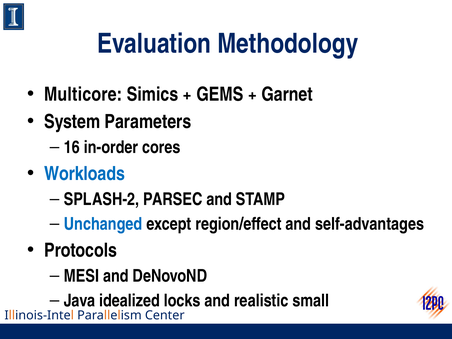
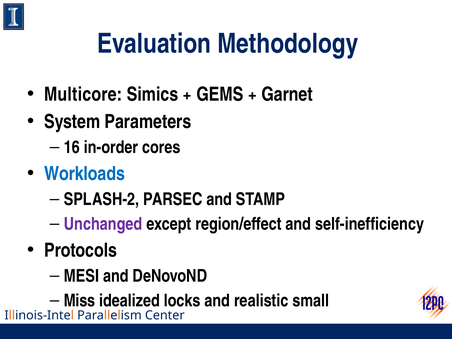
Unchanged colour: blue -> purple
self-advantages: self-advantages -> self-inefficiency
Java: Java -> Miss
